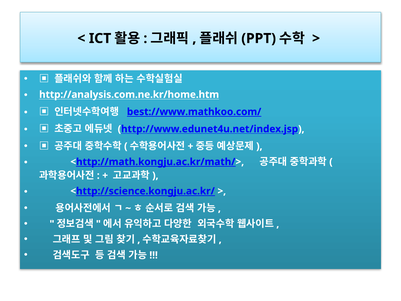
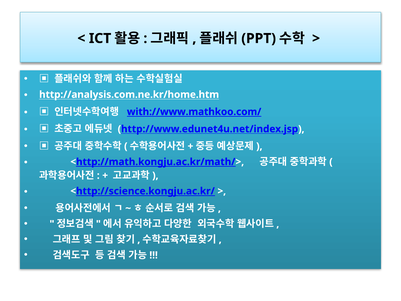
best://www.mathkoo.com/: best://www.mathkoo.com/ -> with://www.mathkoo.com/
